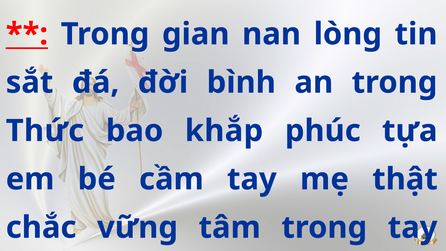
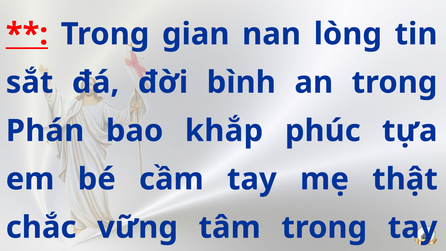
Thức: Thức -> Phán
